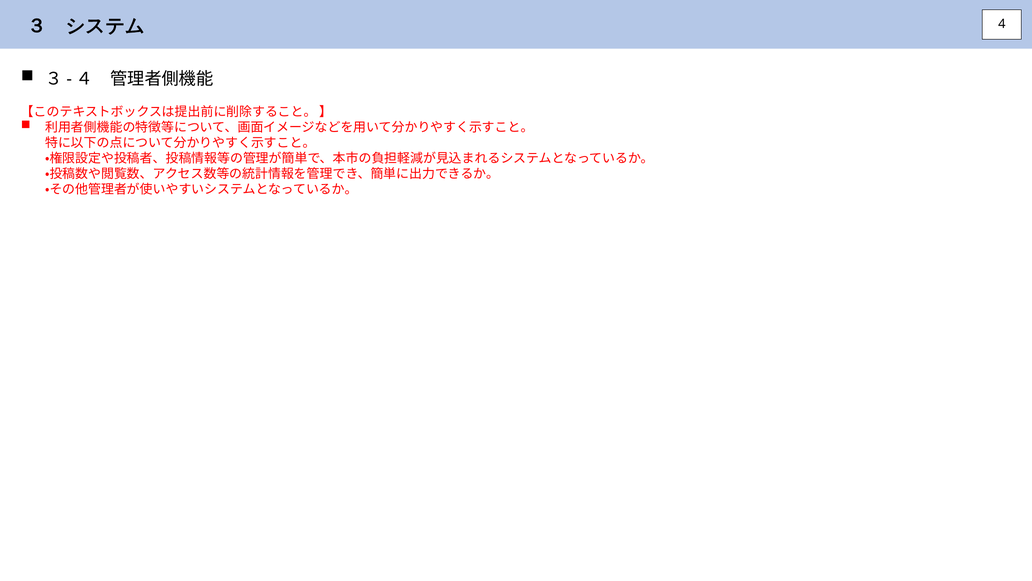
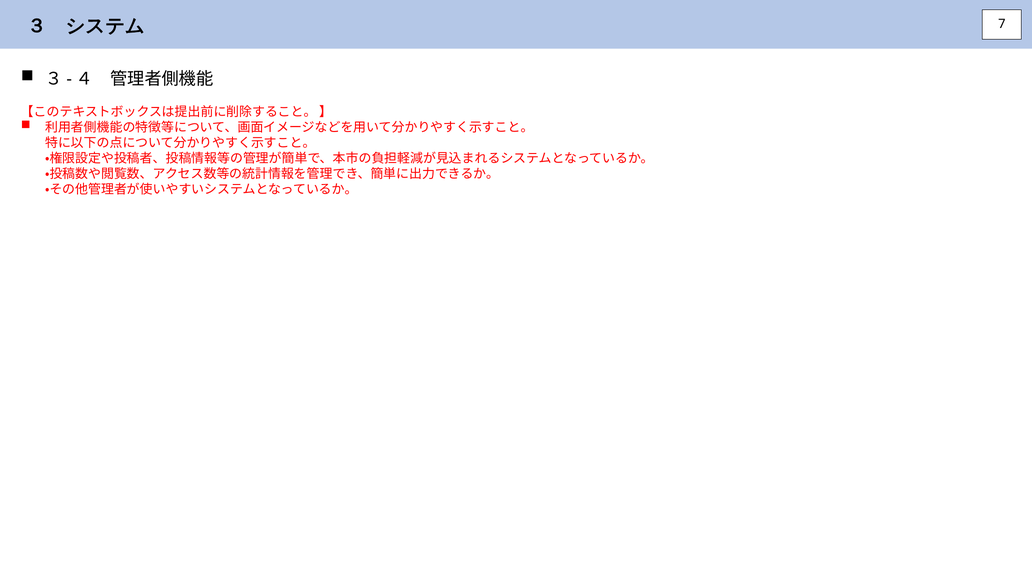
4: 4 -> 7
